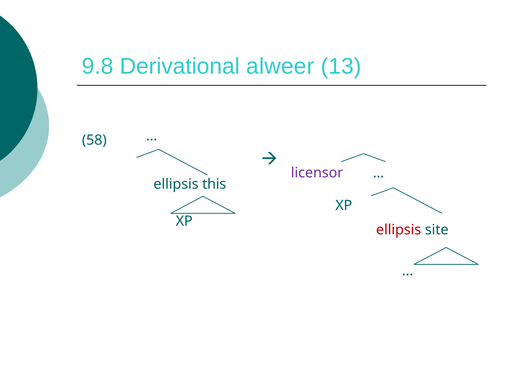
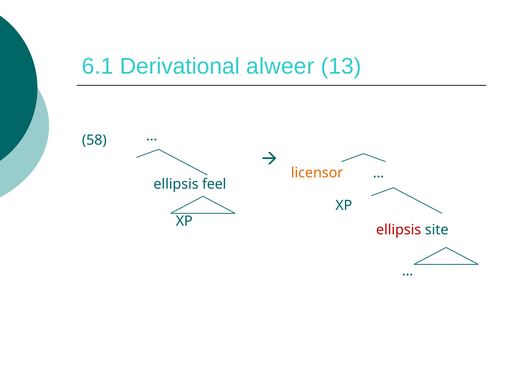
9.8: 9.8 -> 6.1
licensor colour: purple -> orange
this: this -> feel
